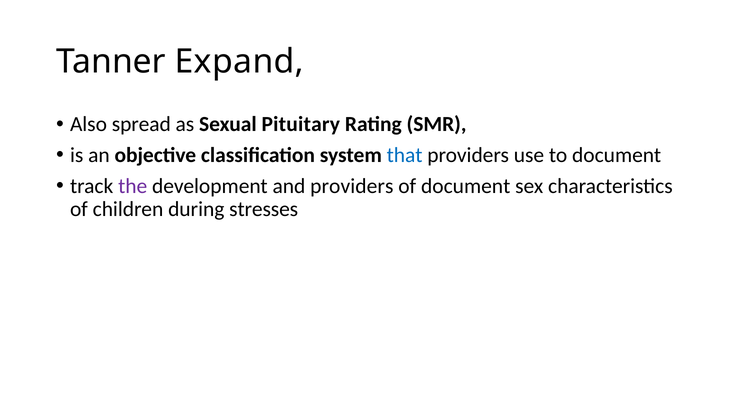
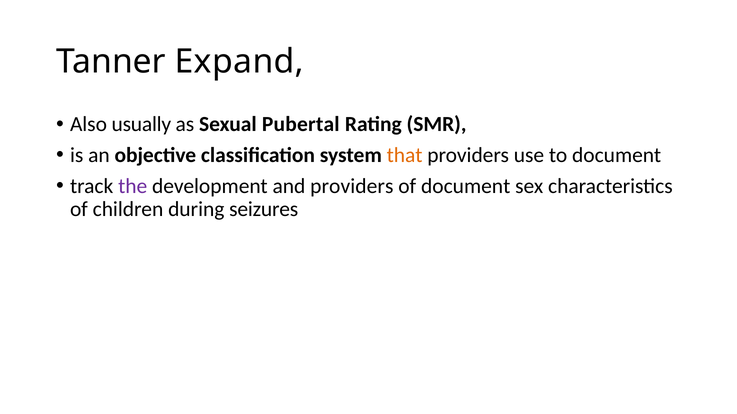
spread: spread -> usually
Pituitary: Pituitary -> Pubertal
that colour: blue -> orange
stresses: stresses -> seizures
